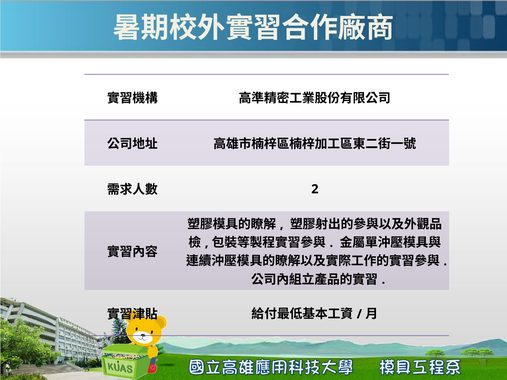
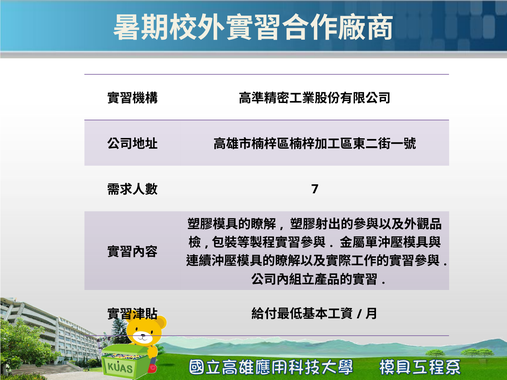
2: 2 -> 7
